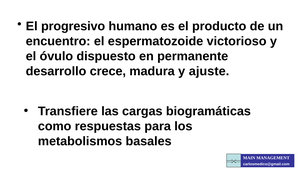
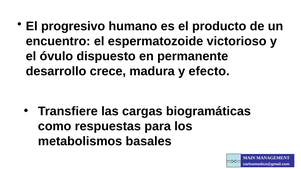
ajuste: ajuste -> efecto
